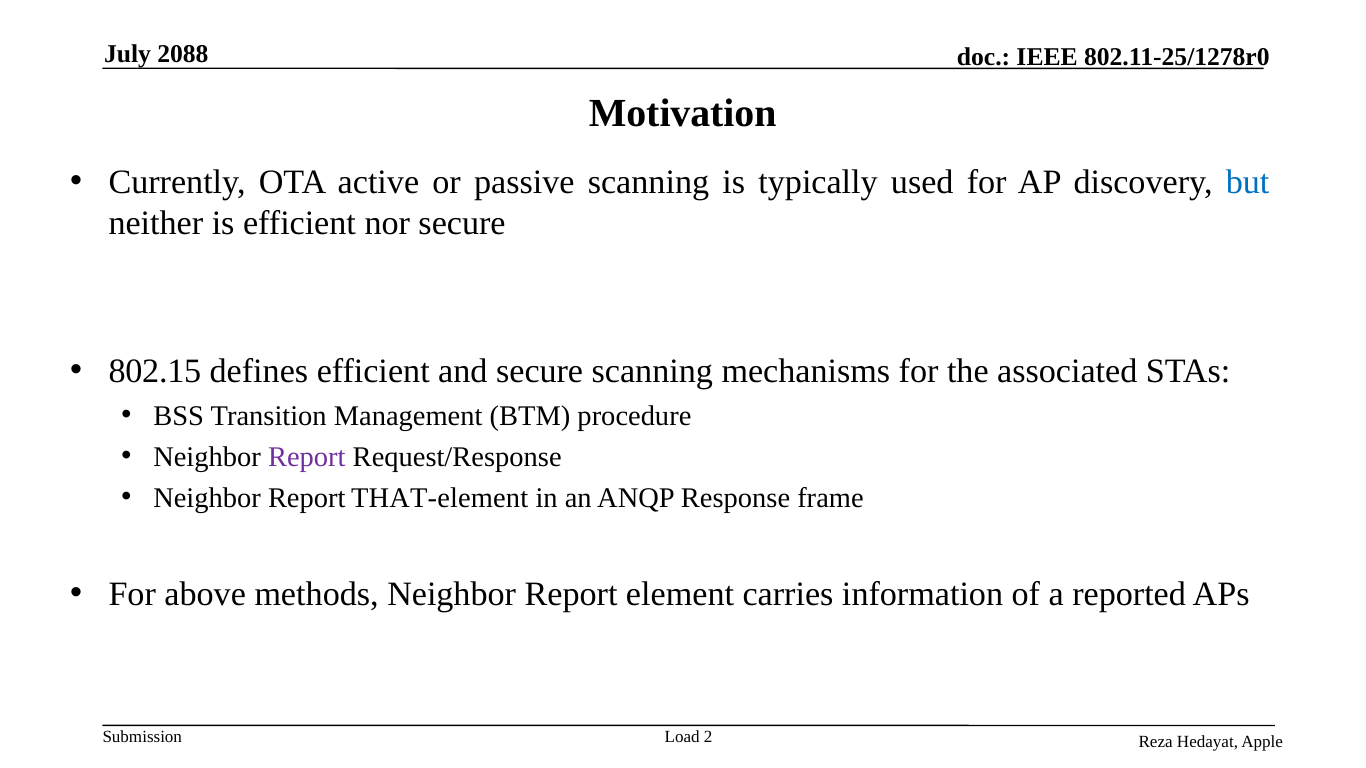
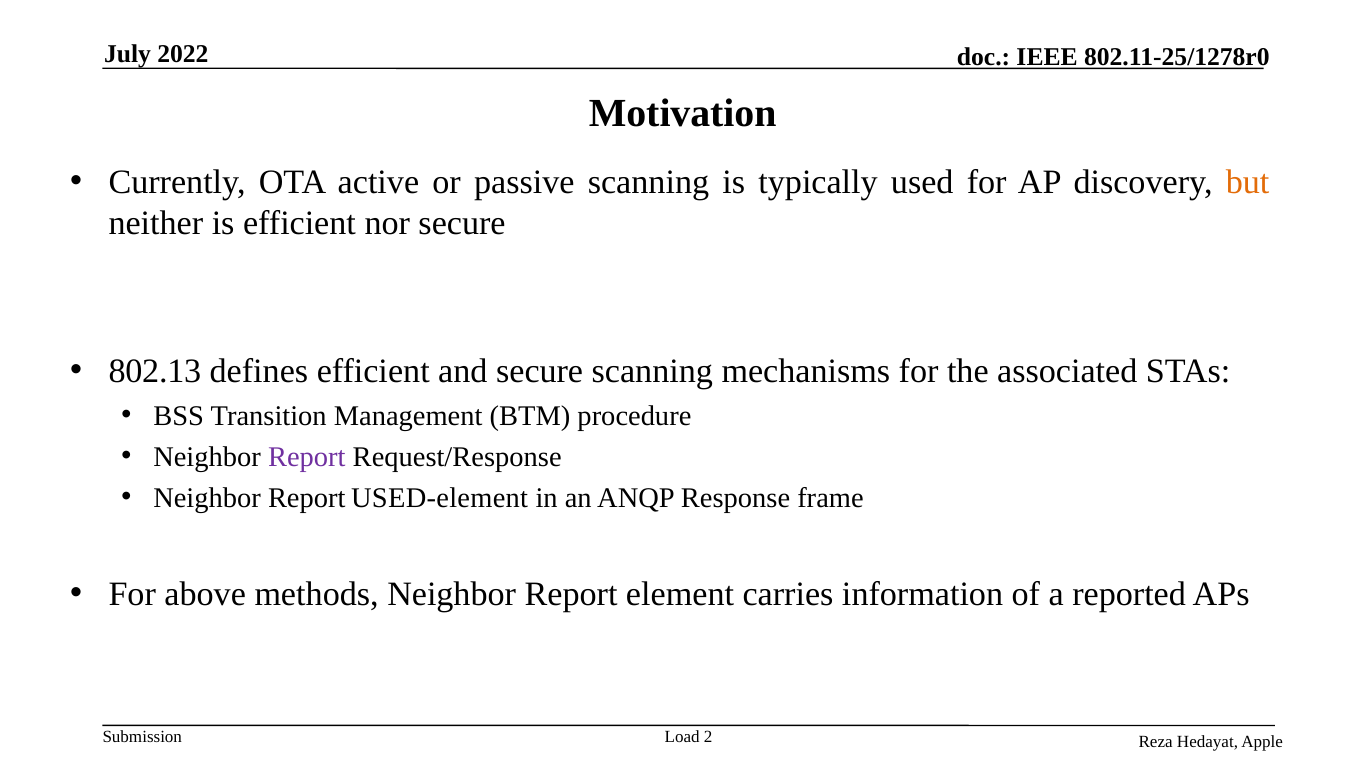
2088: 2088 -> 2022
but colour: blue -> orange
802.15: 802.15 -> 802.13
THAT-element: THAT-element -> USED-element
